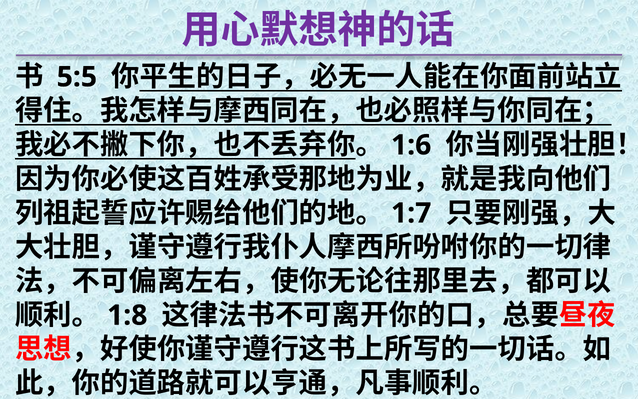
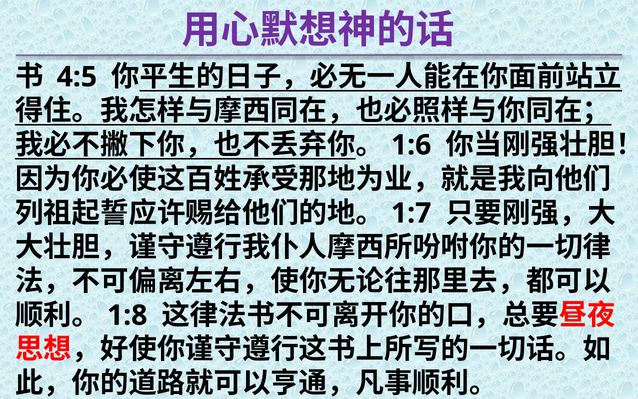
5:5: 5:5 -> 4:5
